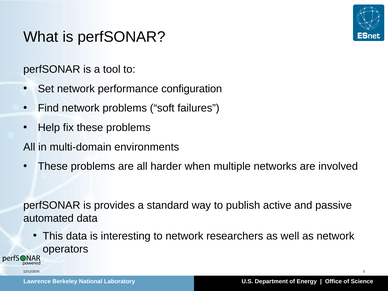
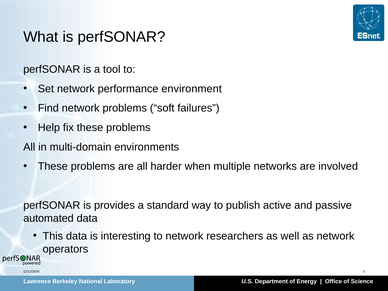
configuration: configuration -> environment
